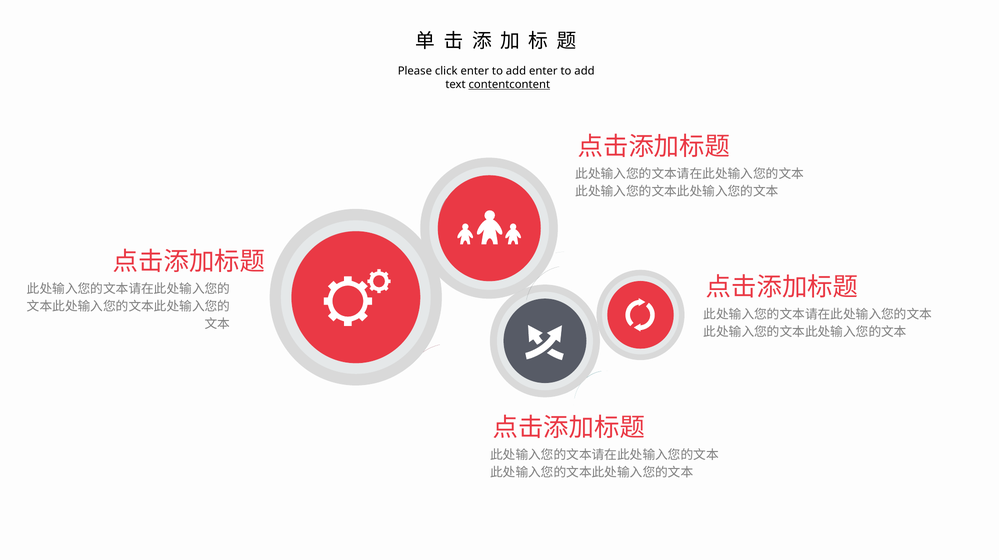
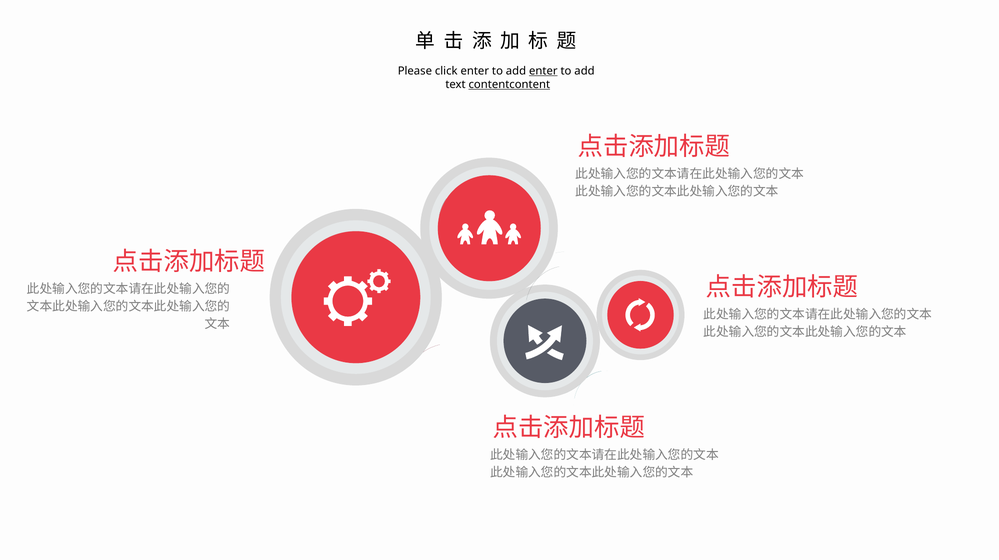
enter at (543, 71) underline: none -> present
